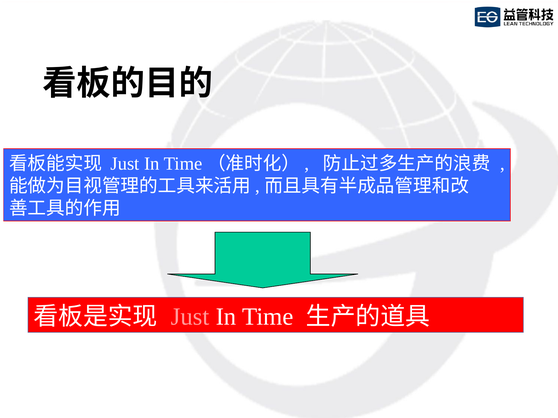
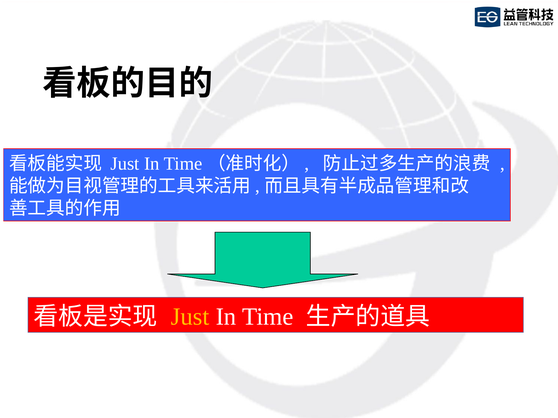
Just at (190, 317) colour: pink -> yellow
